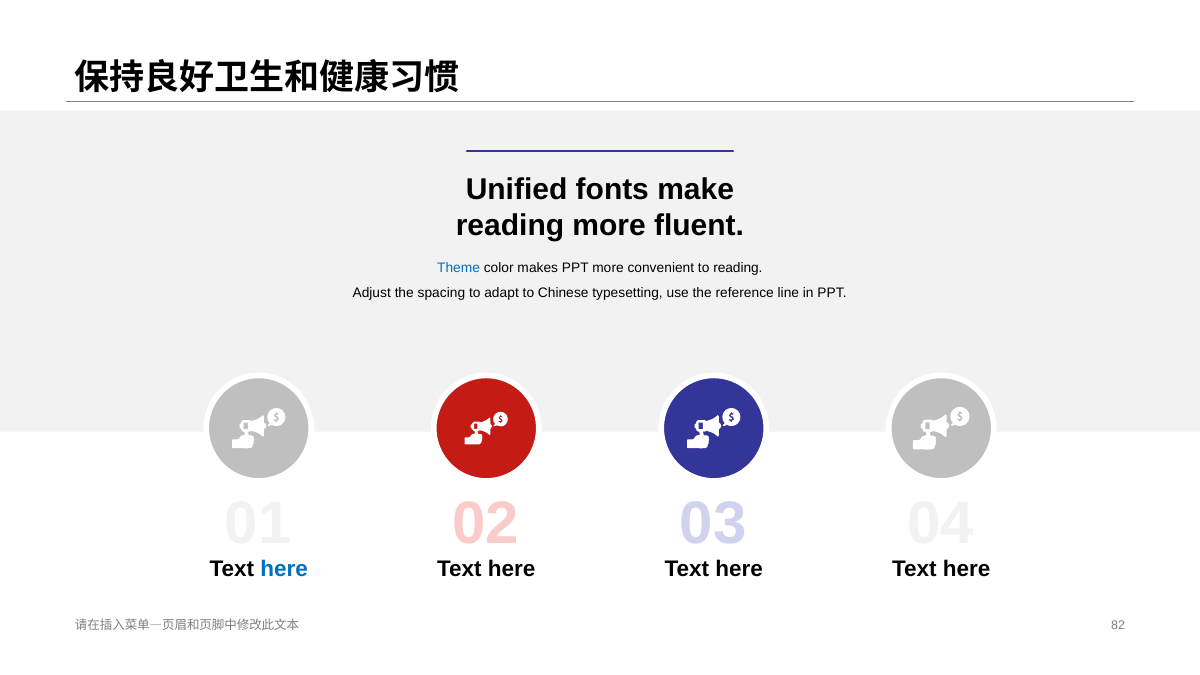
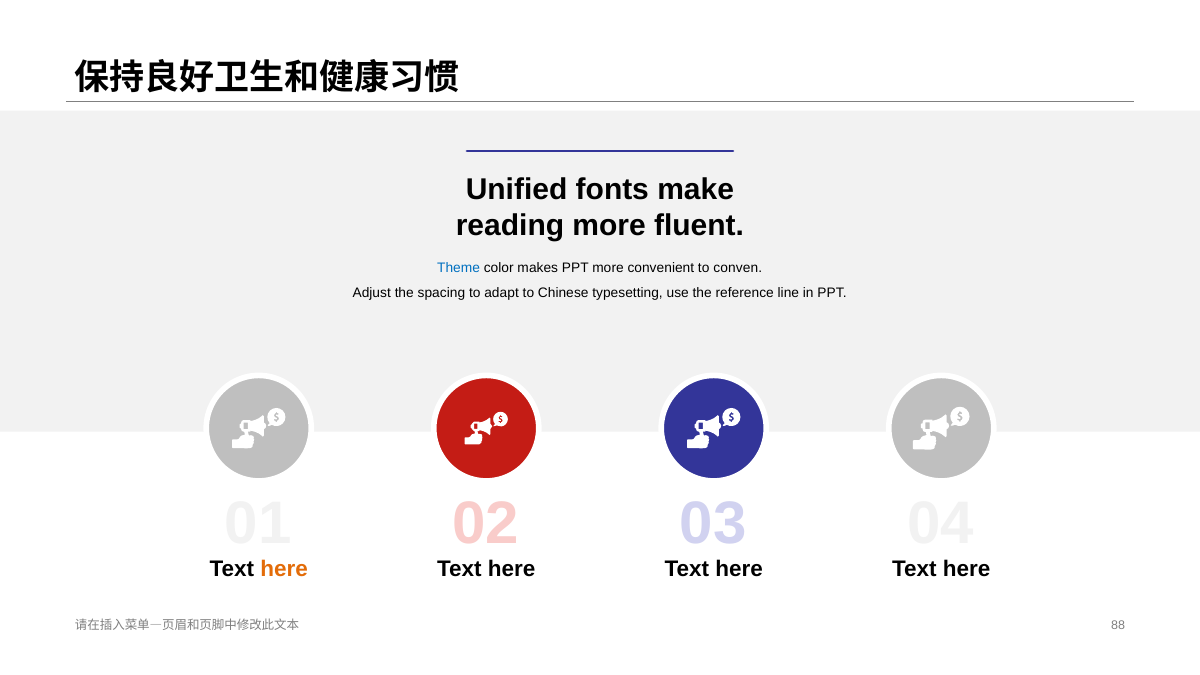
to reading: reading -> conven
here at (284, 569) colour: blue -> orange
82: 82 -> 88
